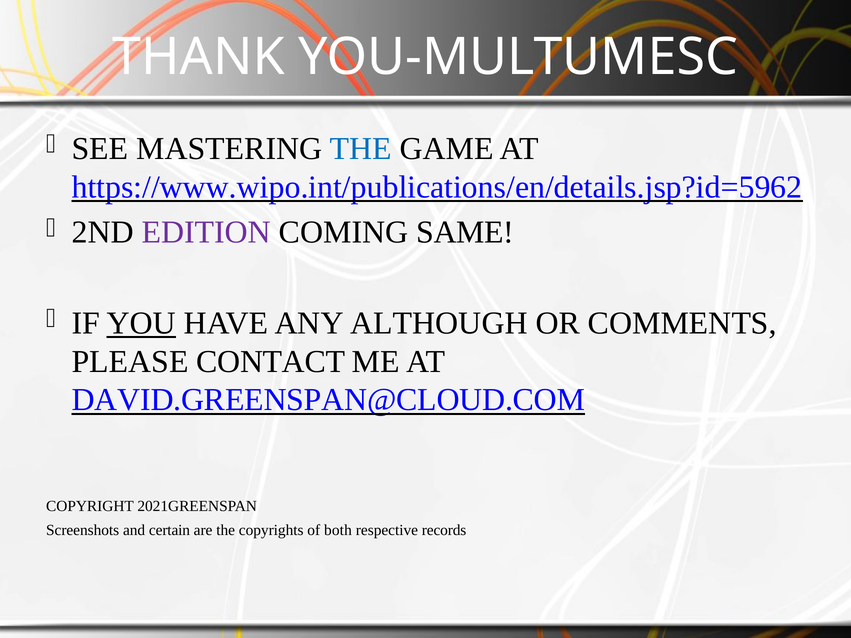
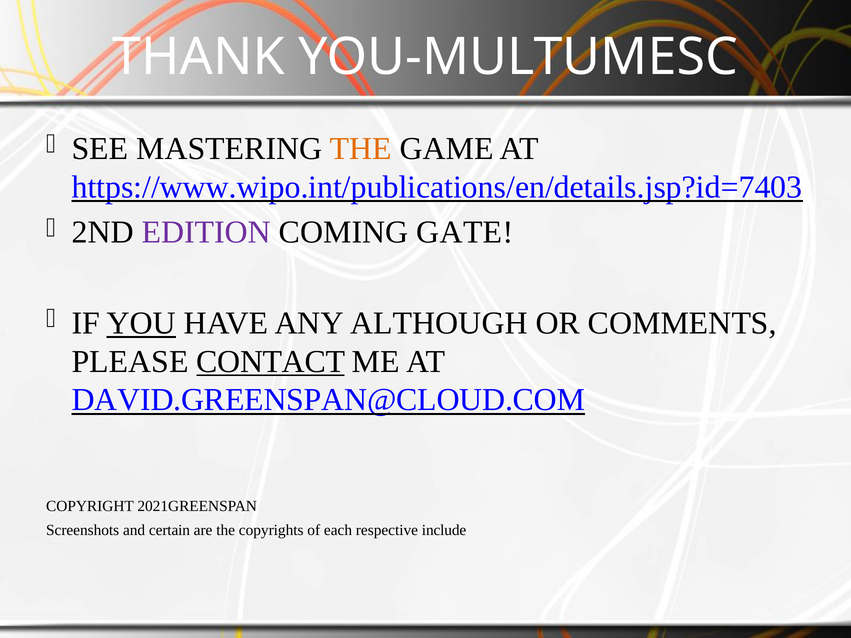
THE at (361, 149) colour: blue -> orange
https://www.wipo.int/publications/en/details.jsp?id=5962: https://www.wipo.int/publications/en/details.jsp?id=5962 -> https://www.wipo.int/publications/en/details.jsp?id=7403
SAME: SAME -> GATE
CONTACT underline: none -> present
both: both -> each
records: records -> include
